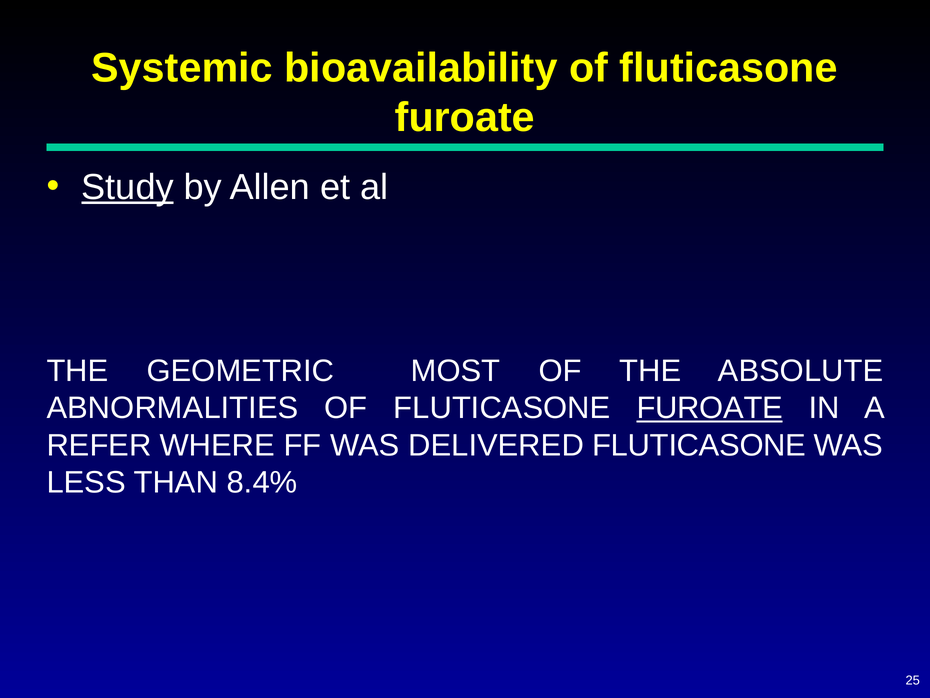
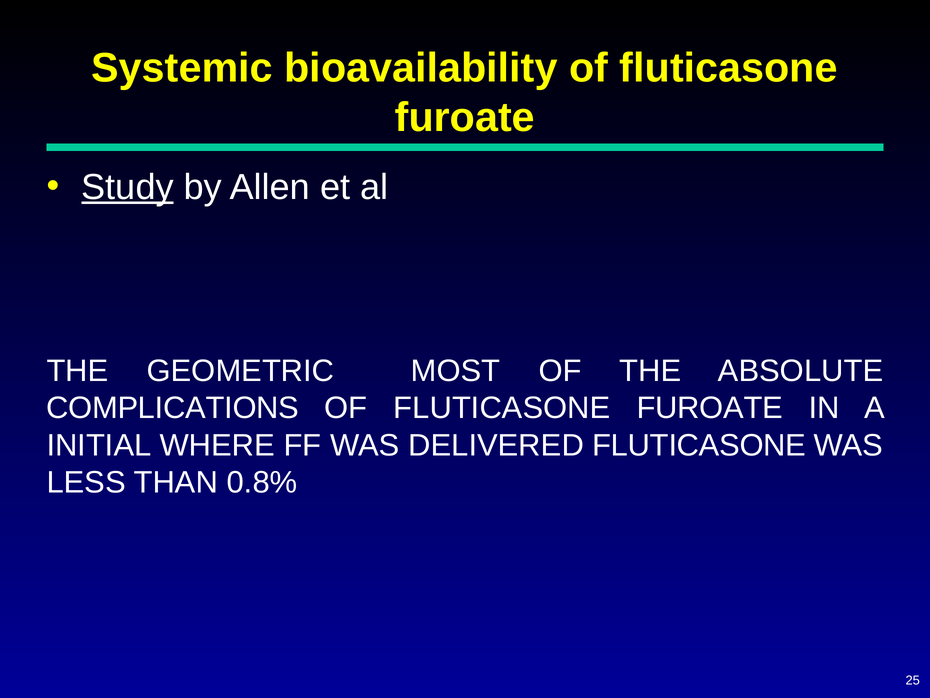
ABNORMALITIES: ABNORMALITIES -> COMPLICATIONS
FUROATE at (710, 408) underline: present -> none
REFER: REFER -> INITIAL
8.4%: 8.4% -> 0.8%
